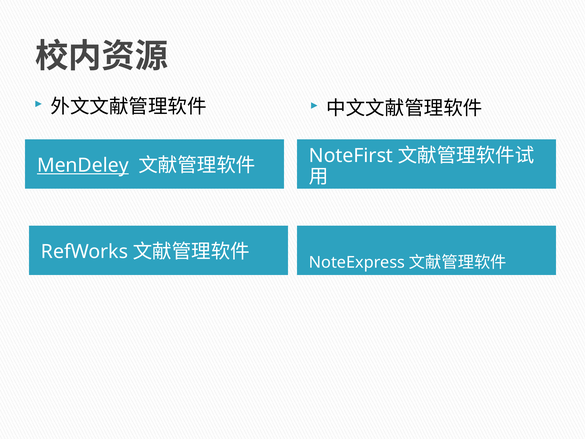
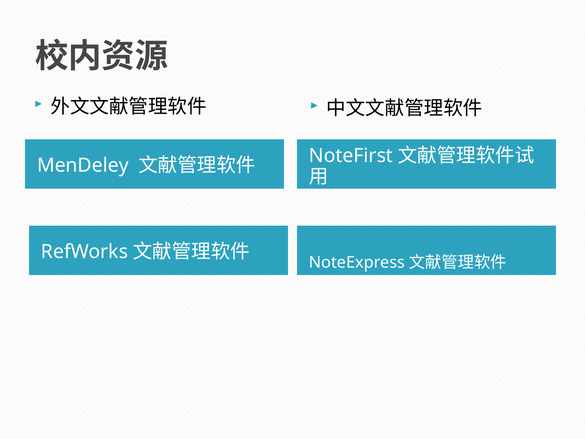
MenDeley underline: present -> none
